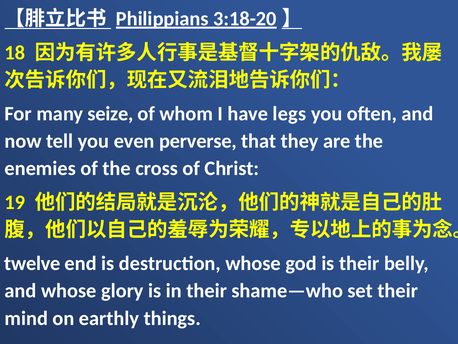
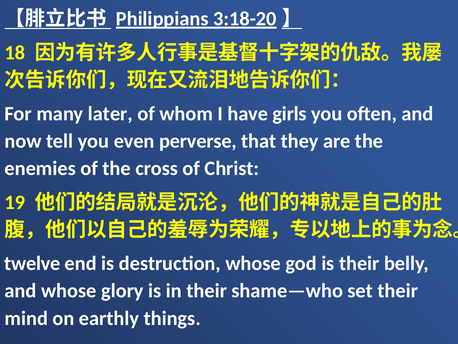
seize: seize -> later
legs: legs -> girls
